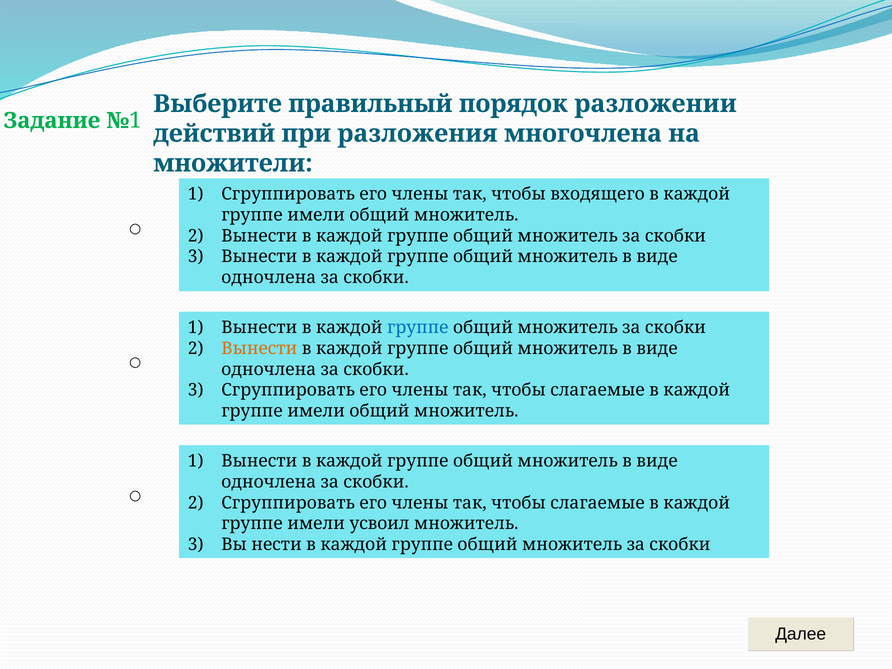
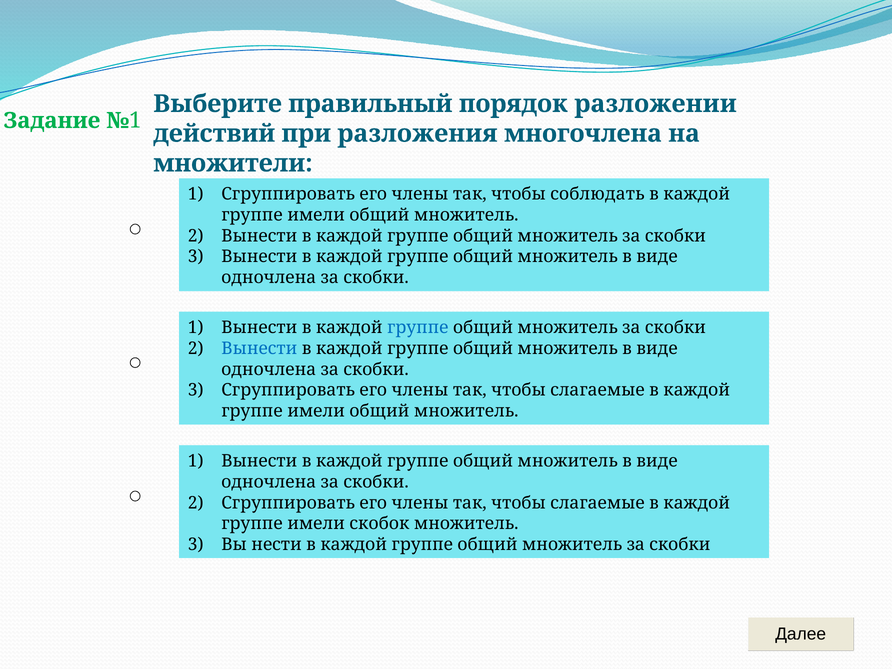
входящего: входящего -> соблюдать
Вынести at (259, 349) colour: orange -> blue
усвоил: усвоил -> скобок
